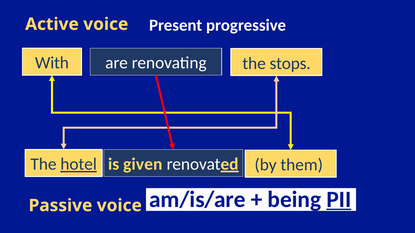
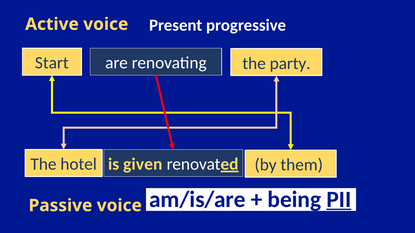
With: With -> Start
stops: stops -> party
hotel underline: present -> none
